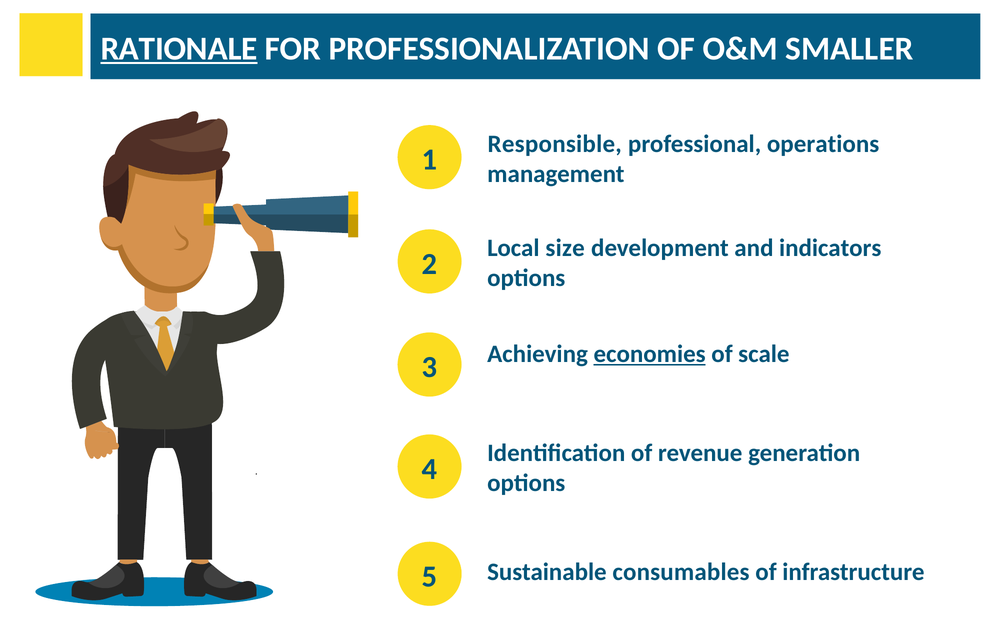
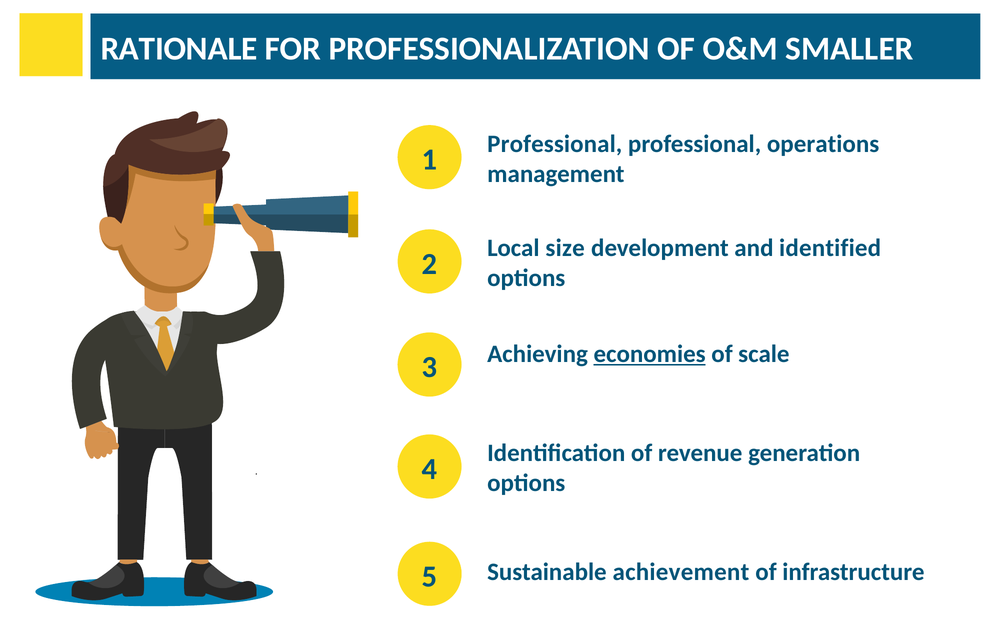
RATIONALE underline: present -> none
Responsible at (555, 144): Responsible -> Professional
indicators: indicators -> identified
consumables: consumables -> achievement
